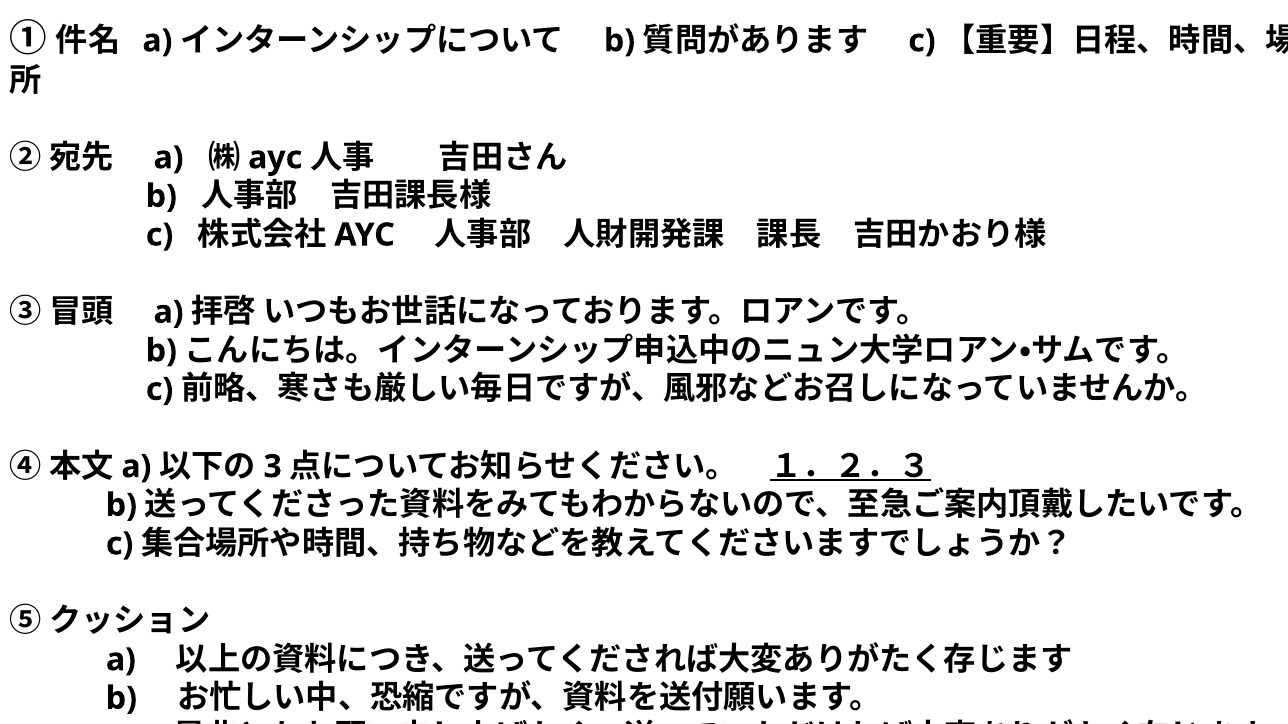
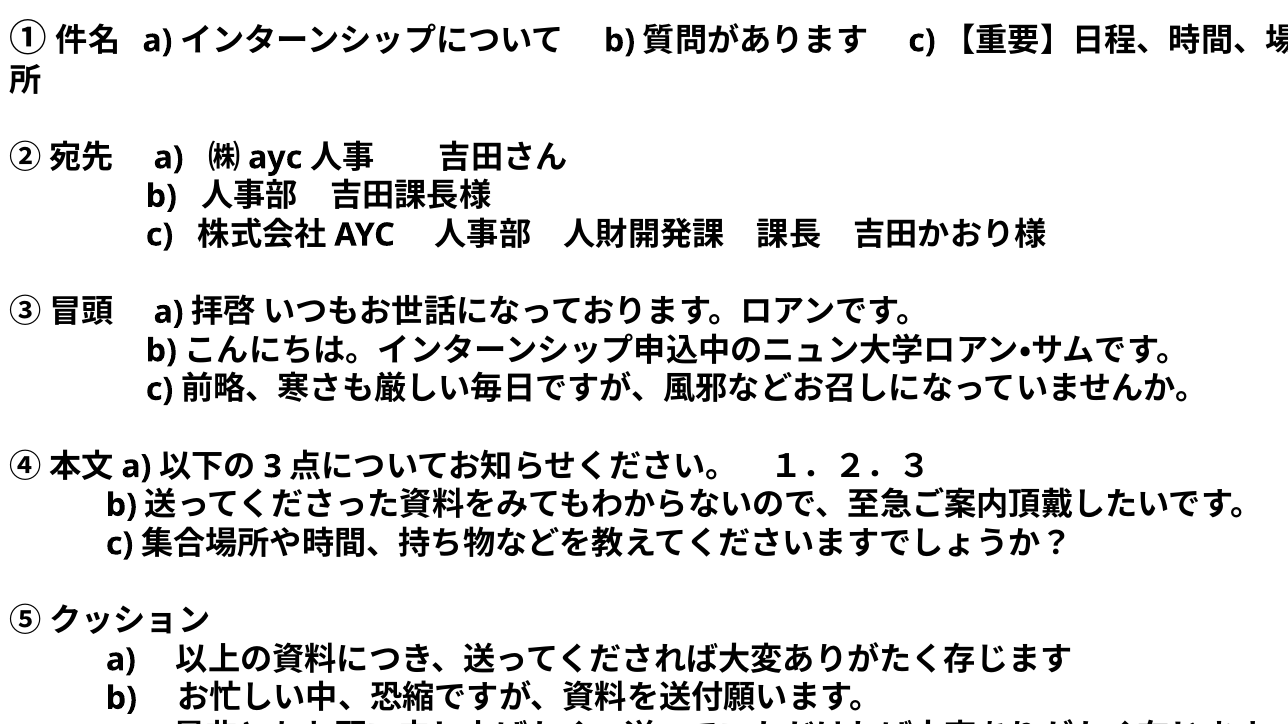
１．２．３ underline: present -> none
